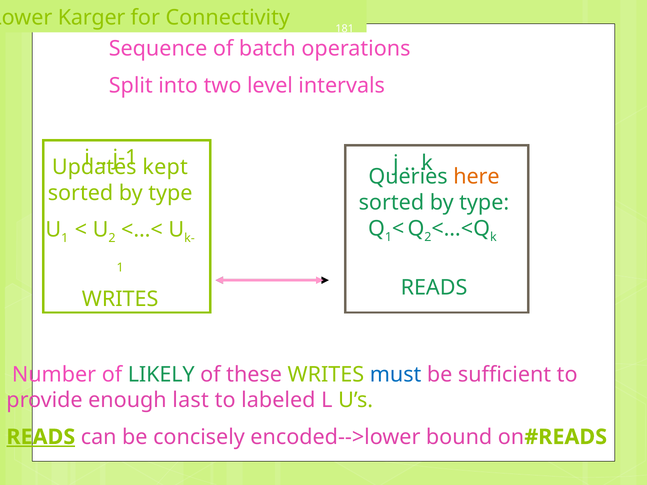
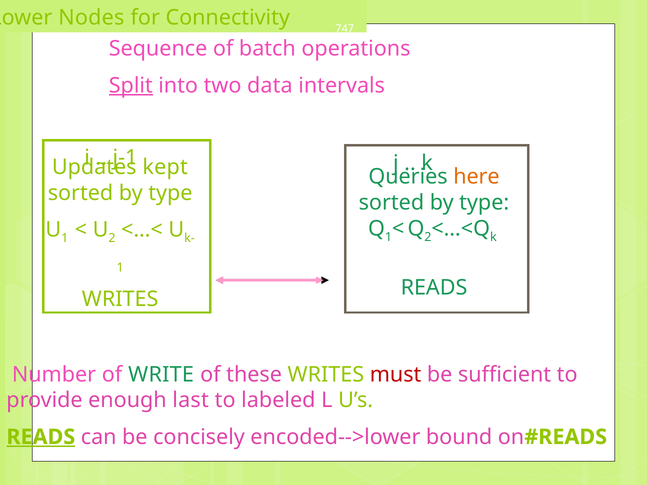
Karger: Karger -> Nodes
181: 181 -> 747
Split underline: none -> present
level: level -> data
LIKELY: LIKELY -> WRITE
must colour: blue -> red
